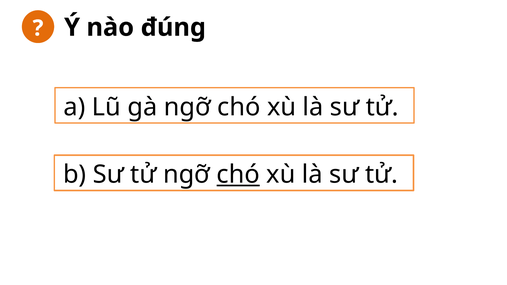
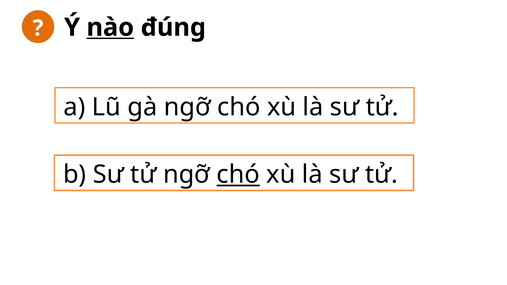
nào underline: none -> present
